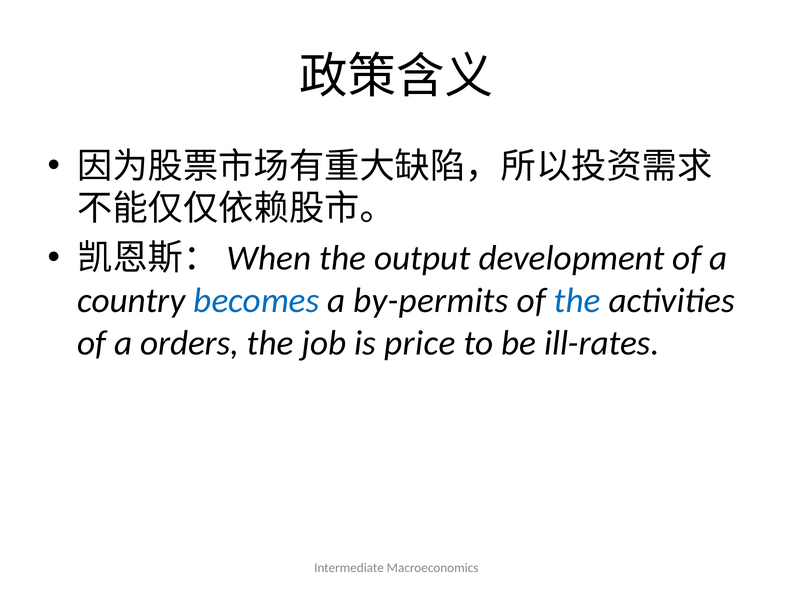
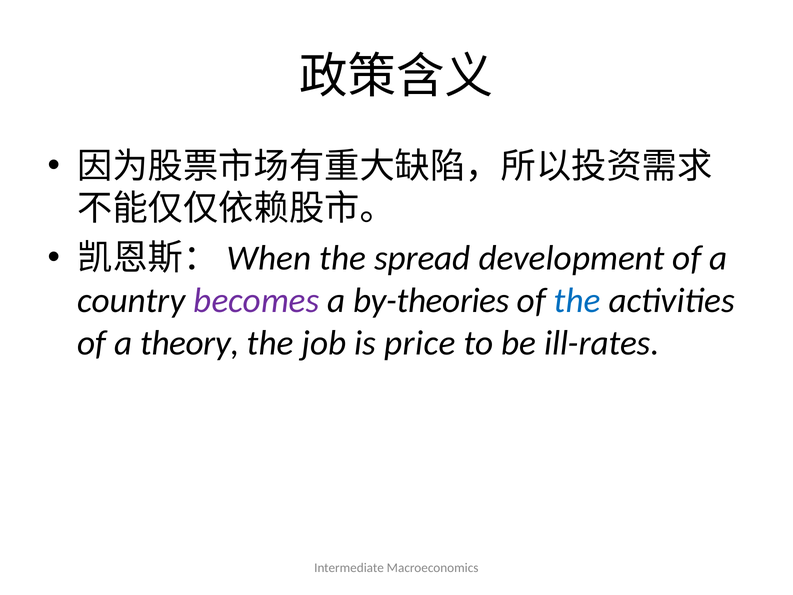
output: output -> spread
becomes colour: blue -> purple
by-permits: by-permits -> by-theories
orders: orders -> theory
